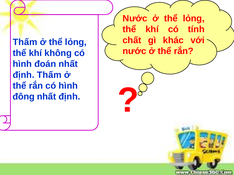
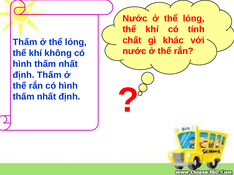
đoán at (45, 64): đoán -> thấm
đông at (24, 97): đông -> thấm
